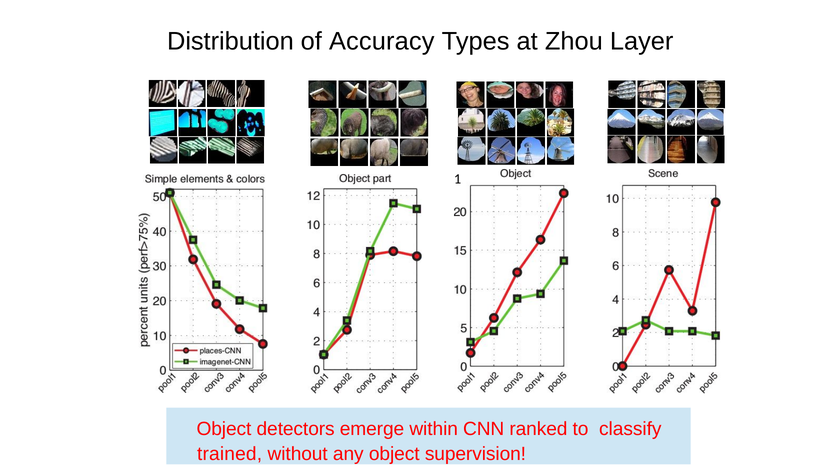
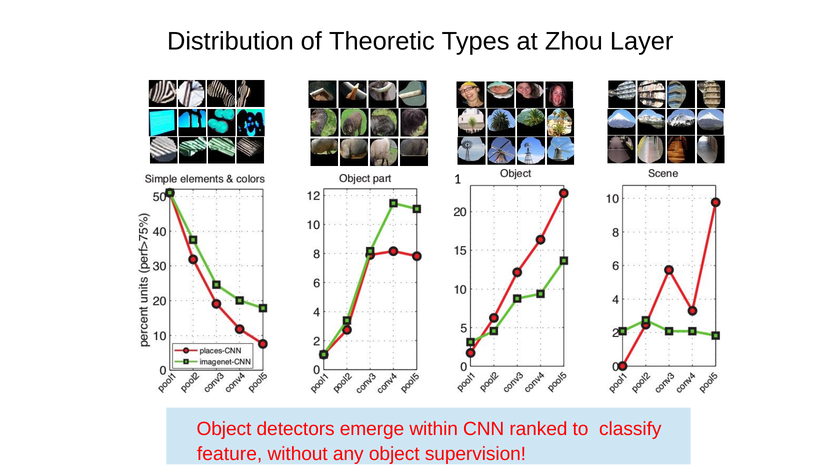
Accuracy: Accuracy -> Theoretic
trained: trained -> feature
